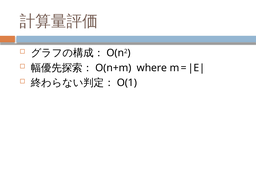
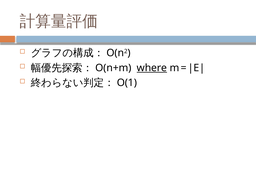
where underline: none -> present
